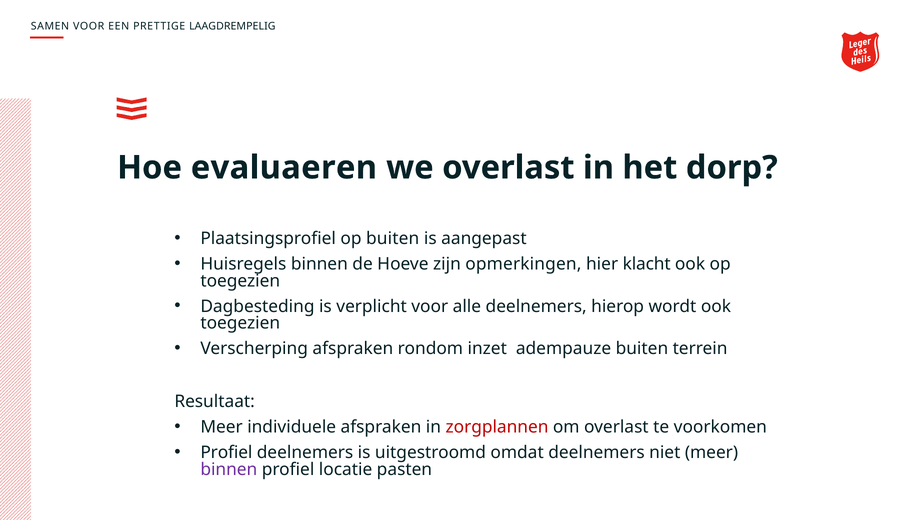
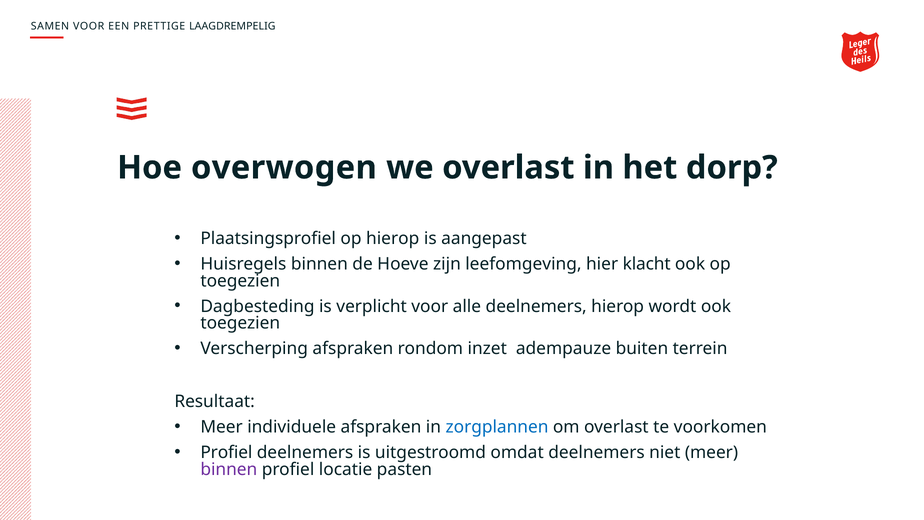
evaluaeren: evaluaeren -> overwogen
op buiten: buiten -> hierop
opmerkingen: opmerkingen -> leefomgeving
zorgplannen colour: red -> blue
